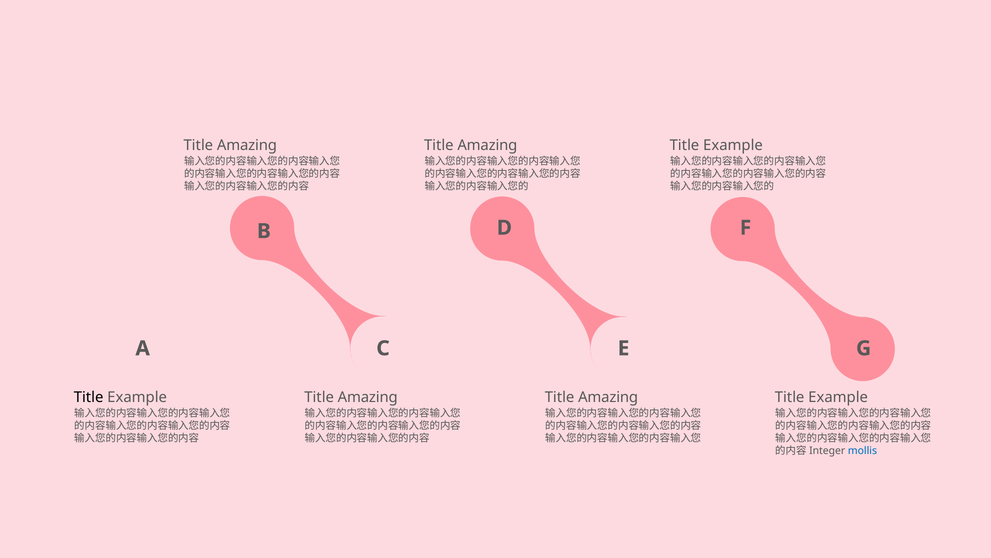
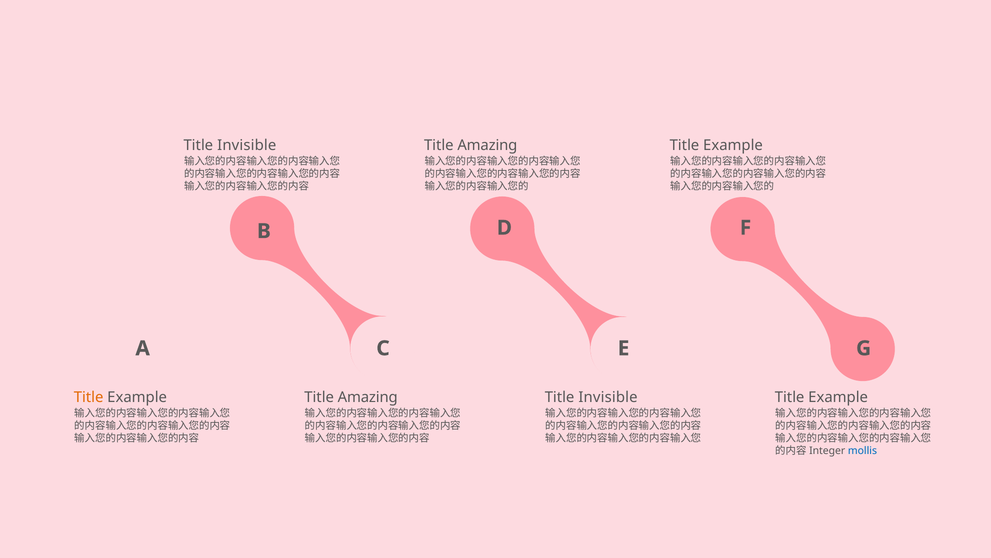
Amazing at (247, 145): Amazing -> Invisible
Title at (89, 397) colour: black -> orange
Amazing at (608, 397): Amazing -> Invisible
